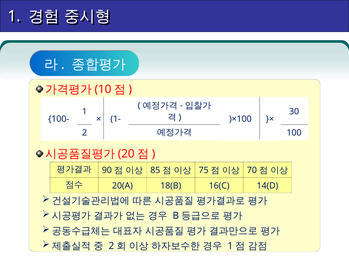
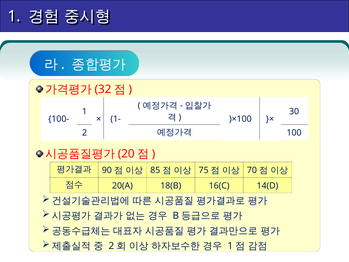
10: 10 -> 32
